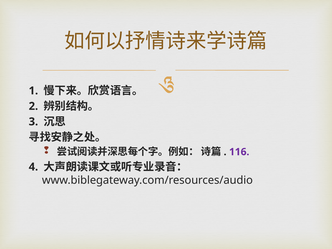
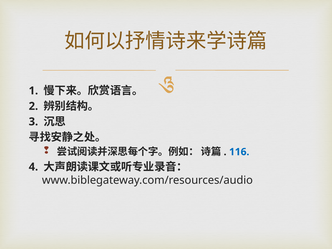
116 colour: purple -> blue
